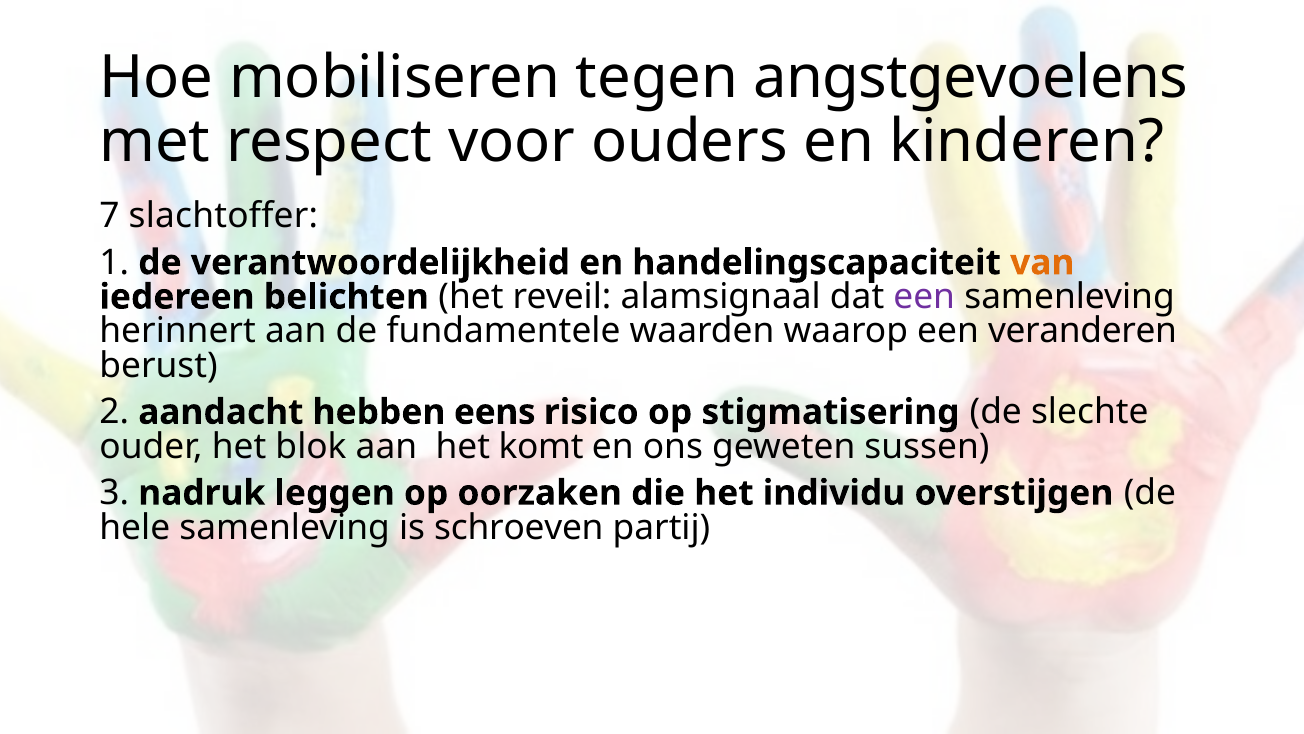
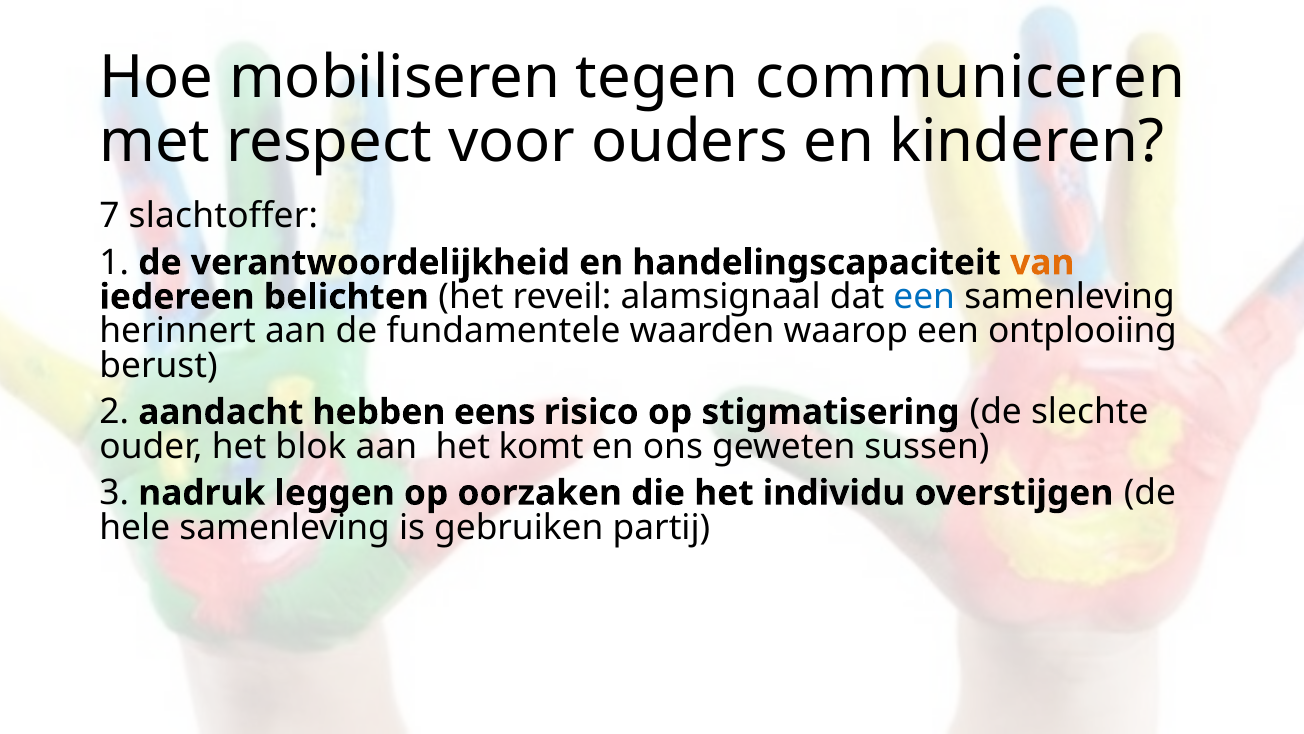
angstgevoelens: angstgevoelens -> communiceren
een at (924, 297) colour: purple -> blue
veranderen: veranderen -> ontplooiing
schroeven: schroeven -> gebruiken
